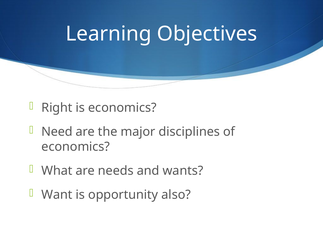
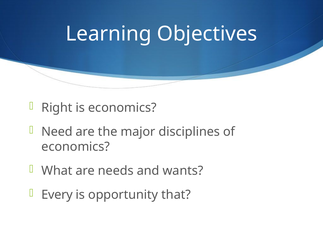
Want: Want -> Every
also: also -> that
